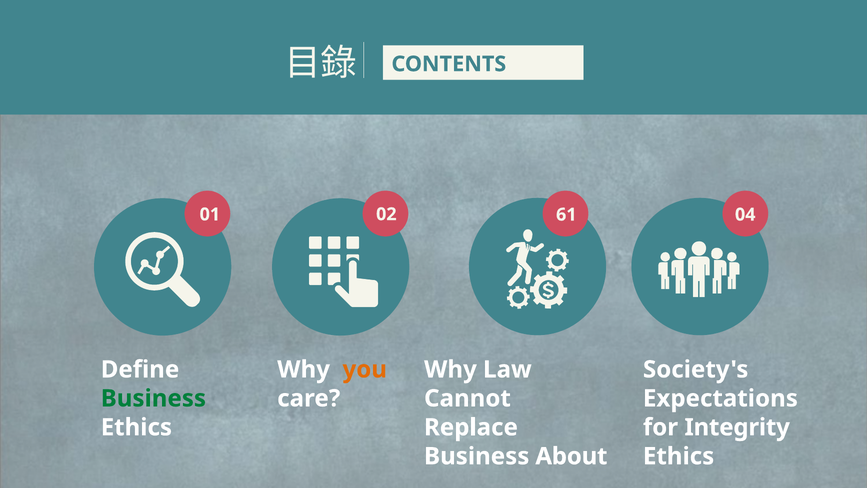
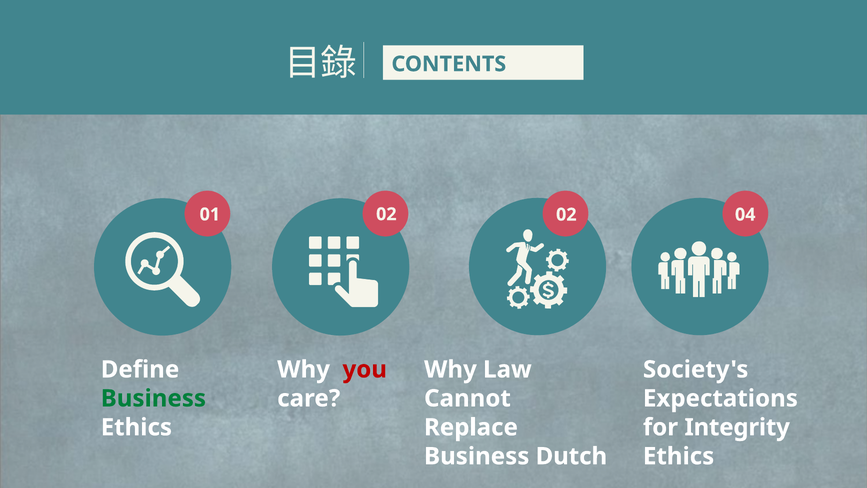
02 61: 61 -> 02
you colour: orange -> red
About: About -> Dutch
